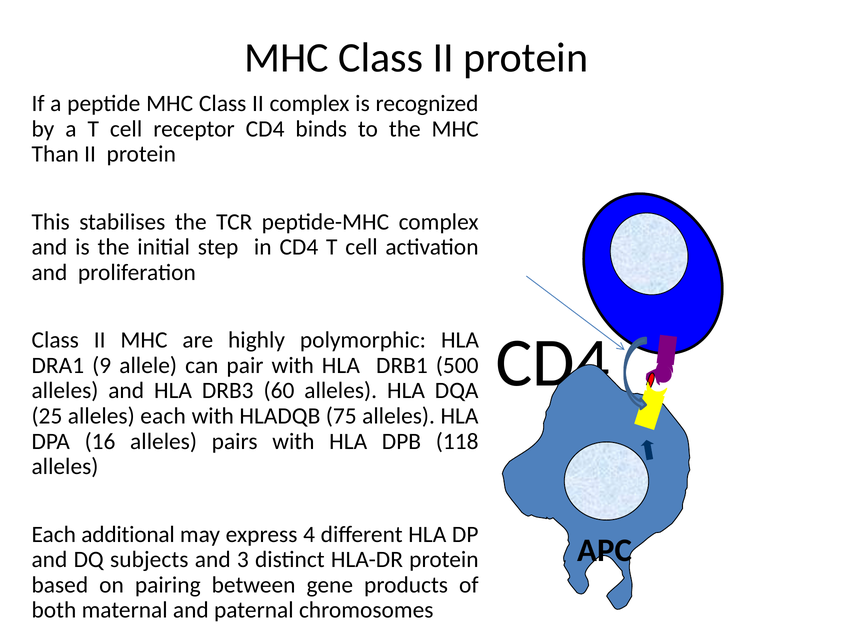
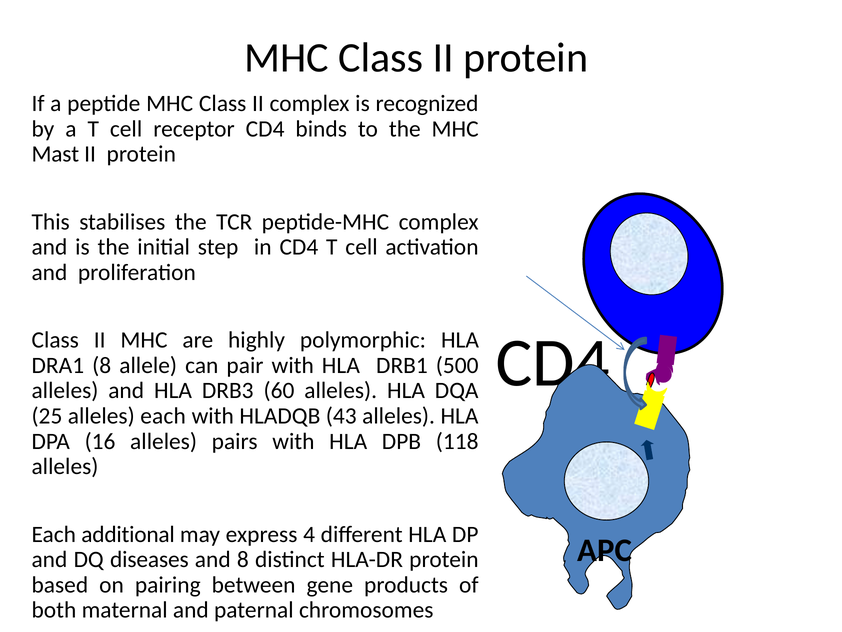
Than: Than -> Mast
DRA1 9: 9 -> 8
75: 75 -> 43
subjects: subjects -> diseases
and 3: 3 -> 8
